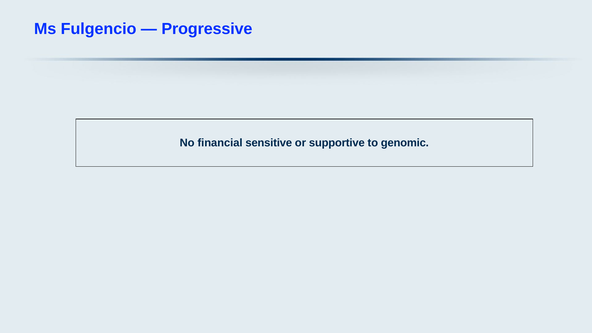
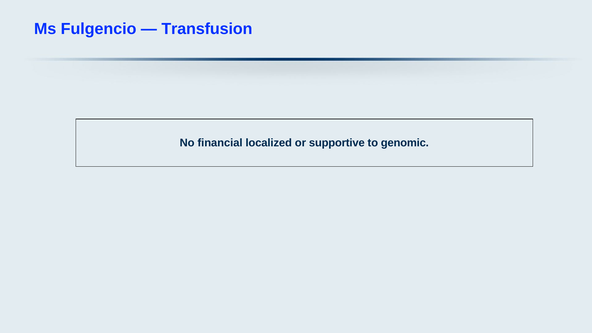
Progressive: Progressive -> Transfusion
sensitive: sensitive -> localized
